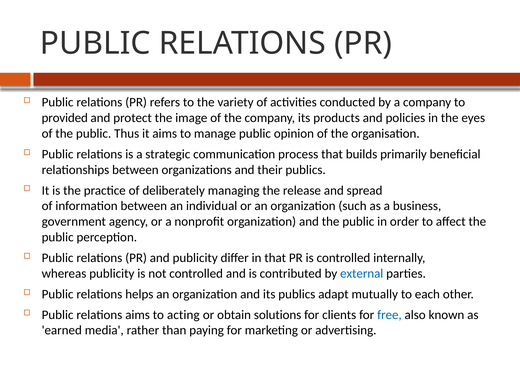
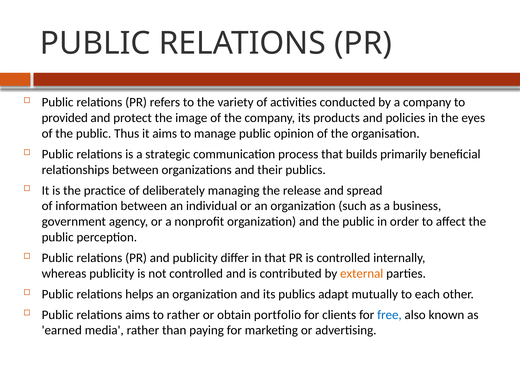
external colour: blue -> orange
to acting: acting -> rather
solutions: solutions -> portfolio
